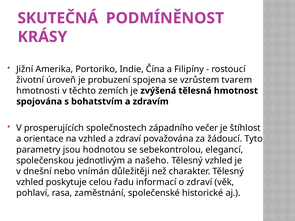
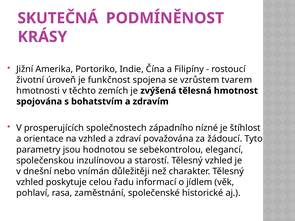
probuzení: probuzení -> funkčnost
večer: večer -> nízné
jednotlivým: jednotlivým -> inzulínovou
našeho: našeho -> starostí
o zdraví: zdraví -> jídlem
